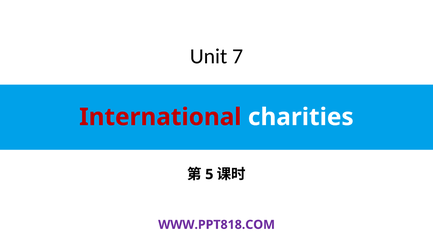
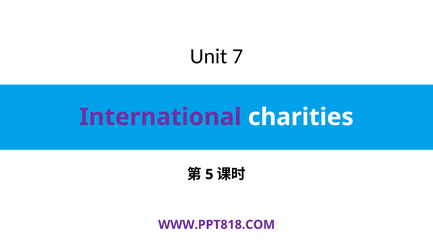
International colour: red -> purple
